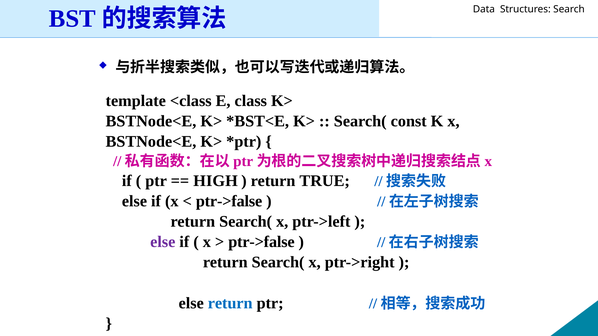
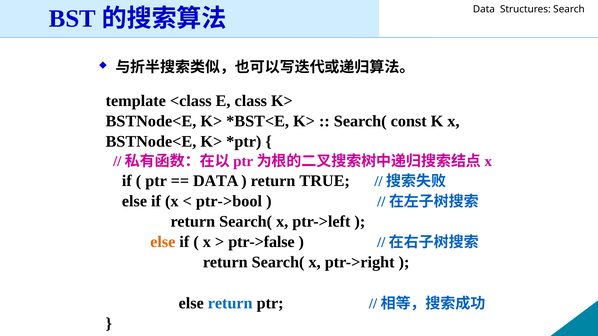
HIGH at (216, 181): HIGH -> DATA
ptr->false at (229, 201): ptr->false -> ptr->bool
else at (163, 242) colour: purple -> orange
